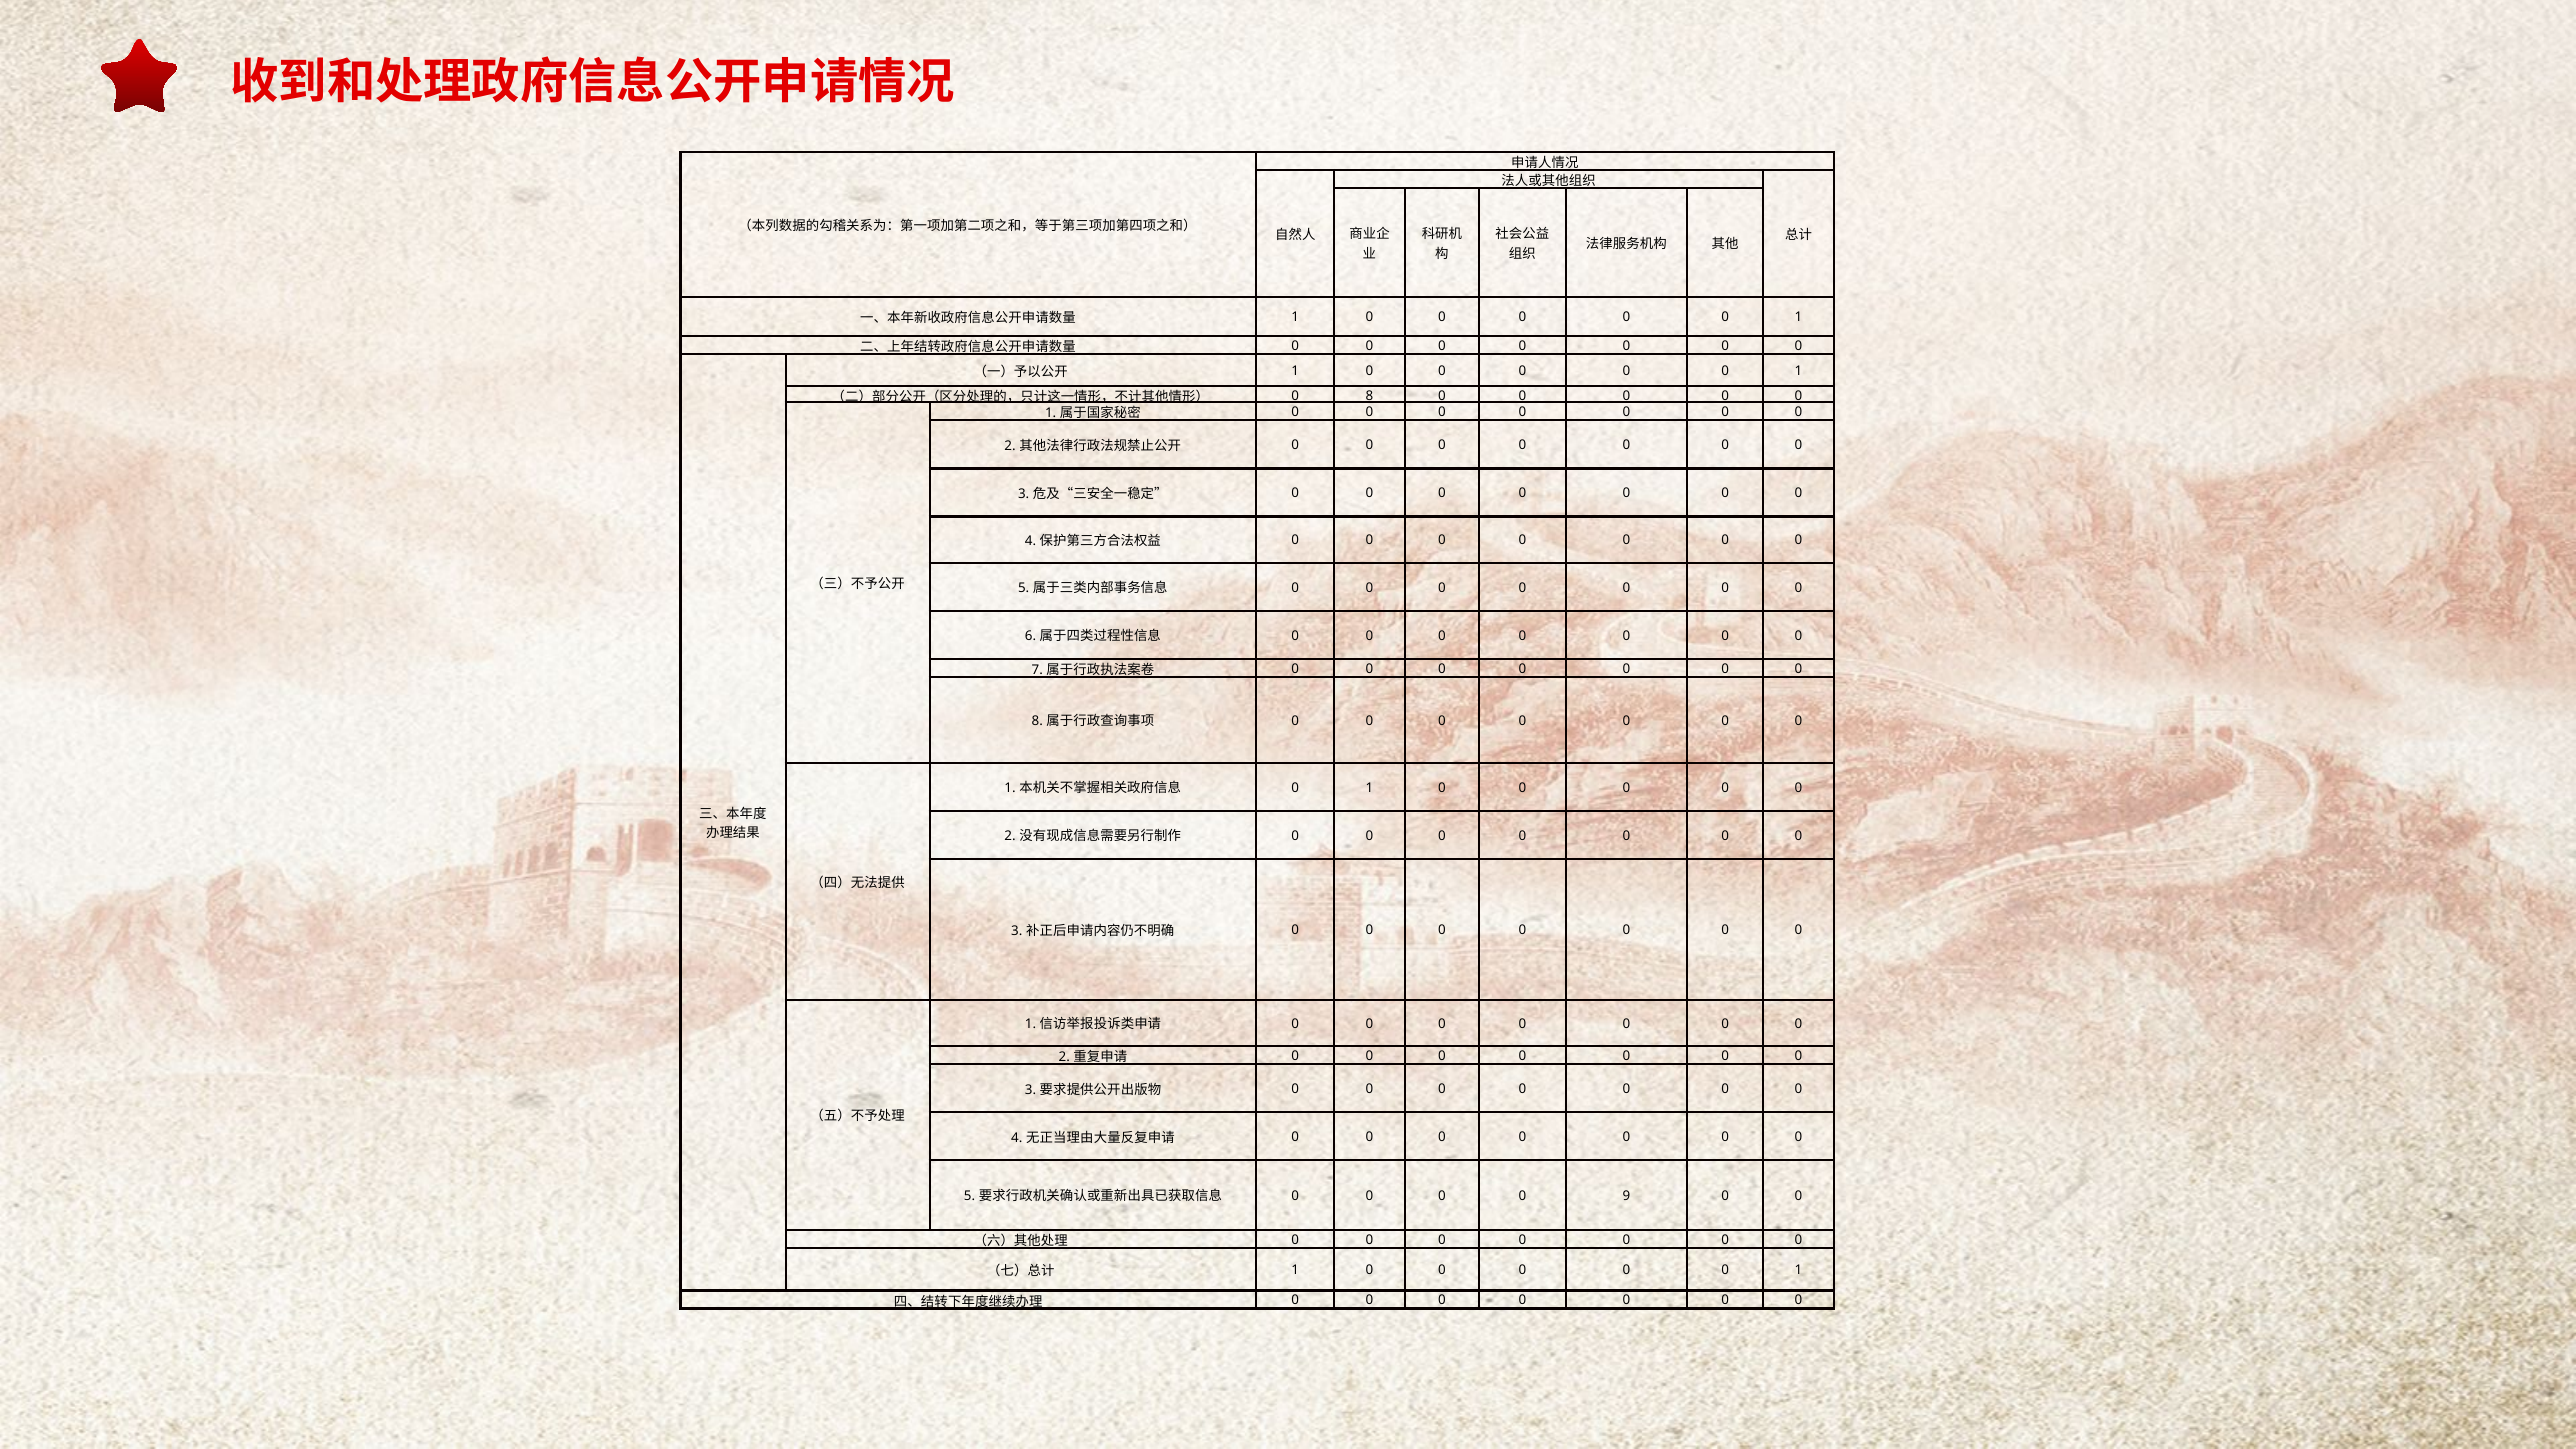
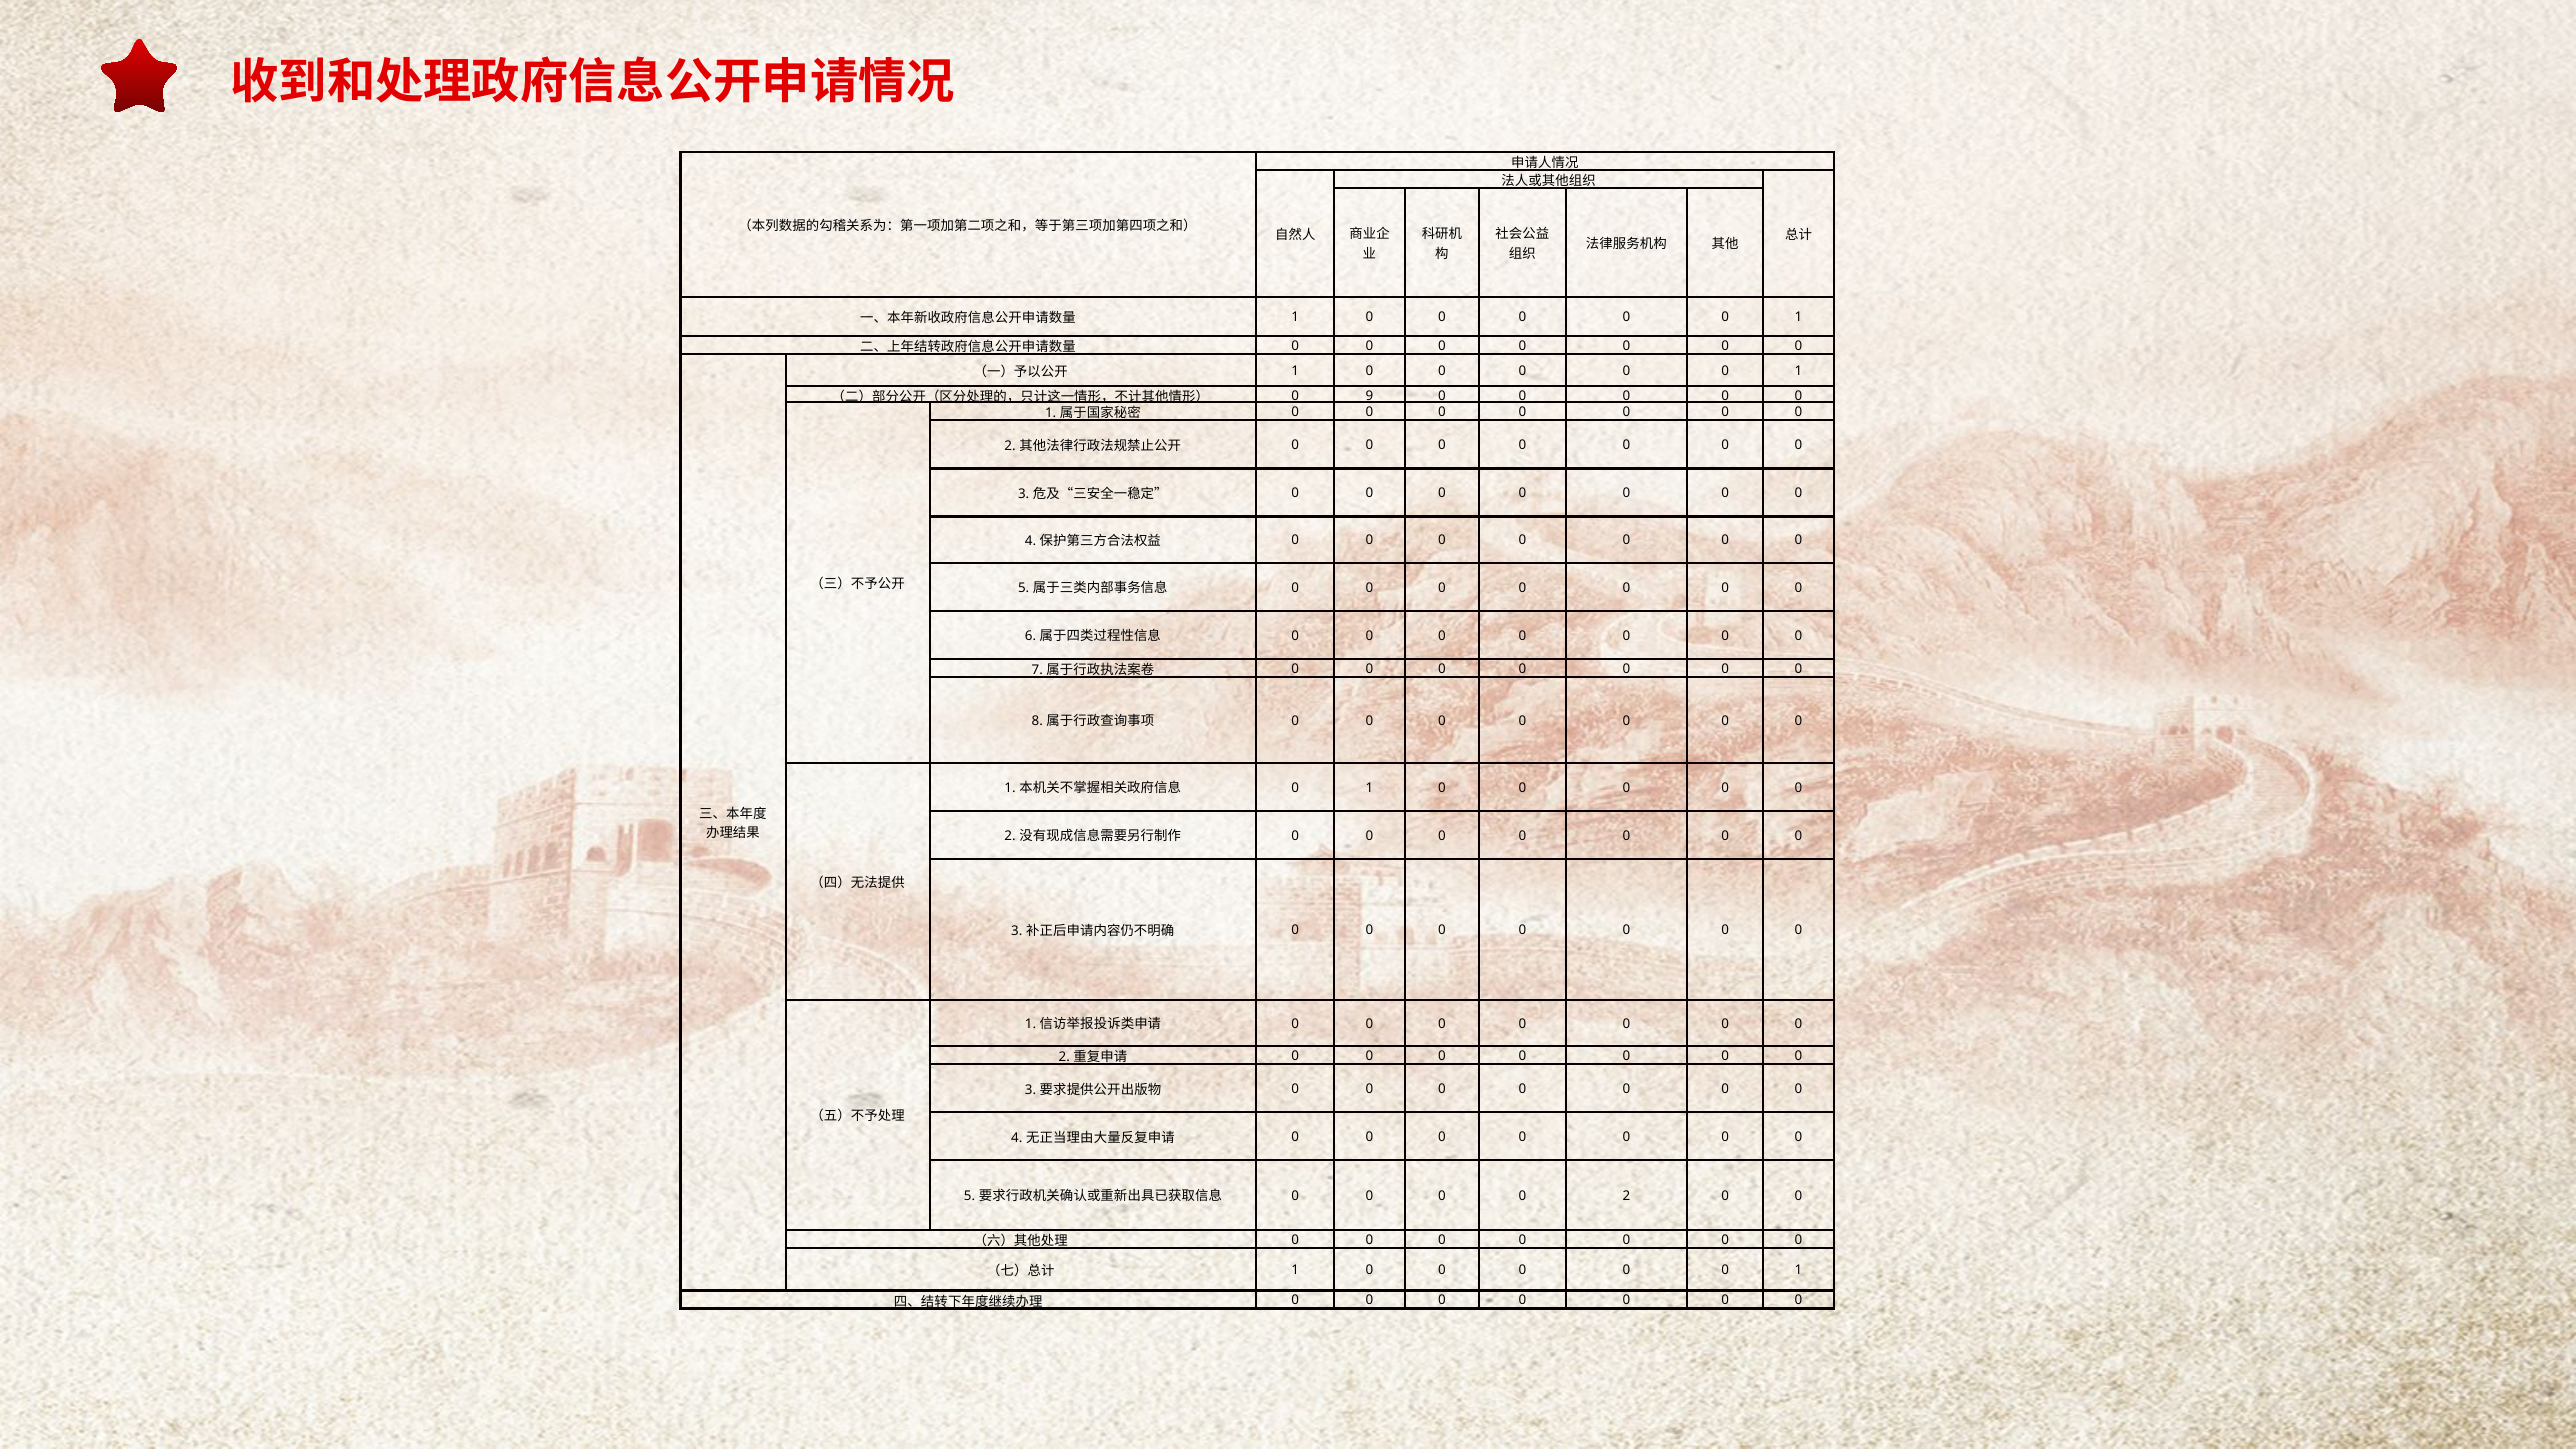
8 at (1369, 396): 8 -> 9
9 at (1626, 1196): 9 -> 2
